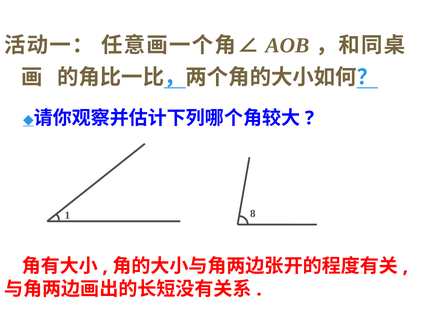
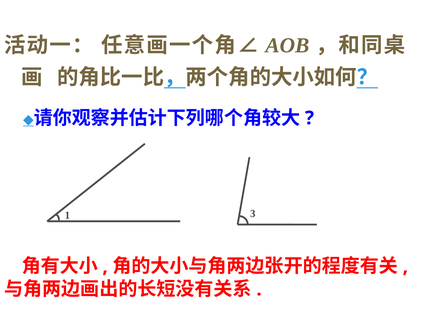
8: 8 -> 3
